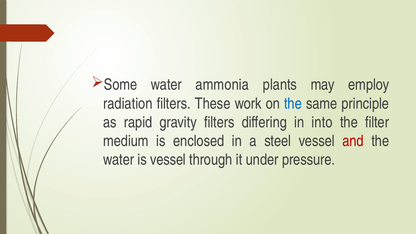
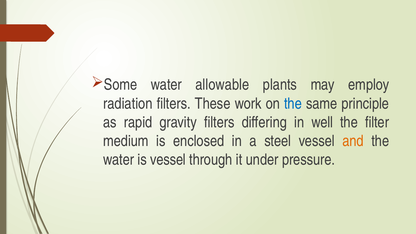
ammonia: ammonia -> allowable
into: into -> well
and colour: red -> orange
